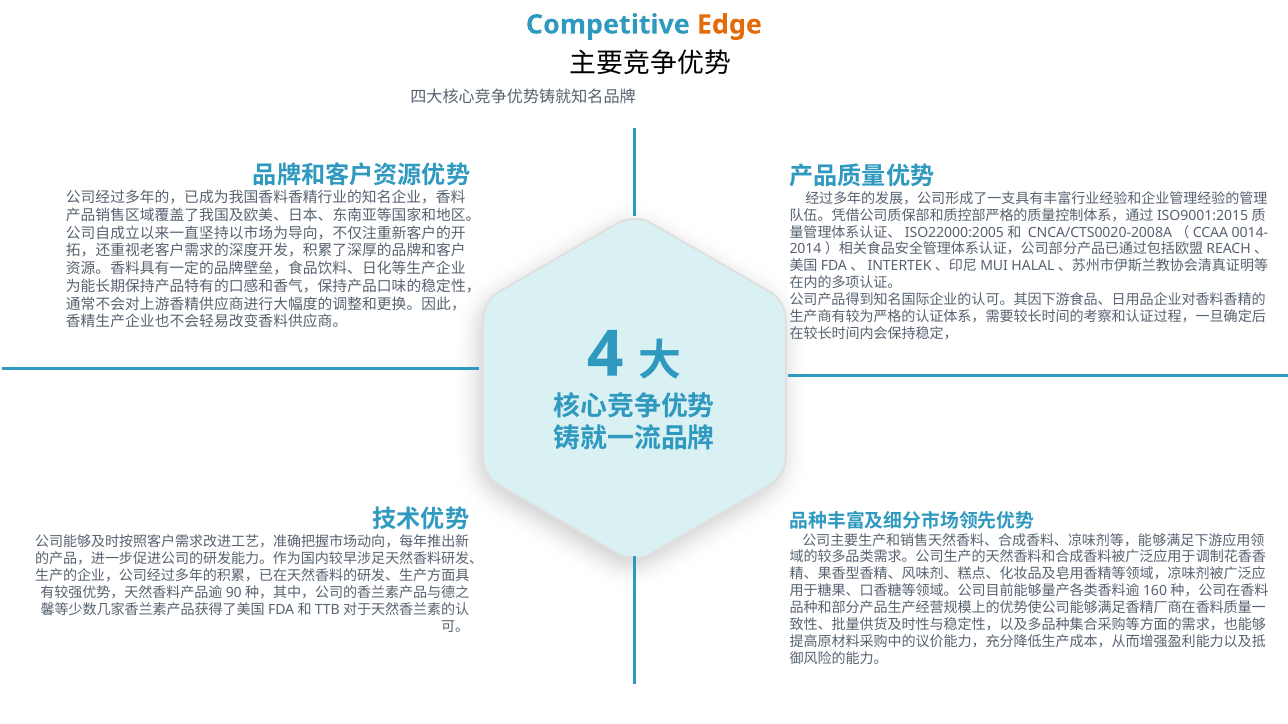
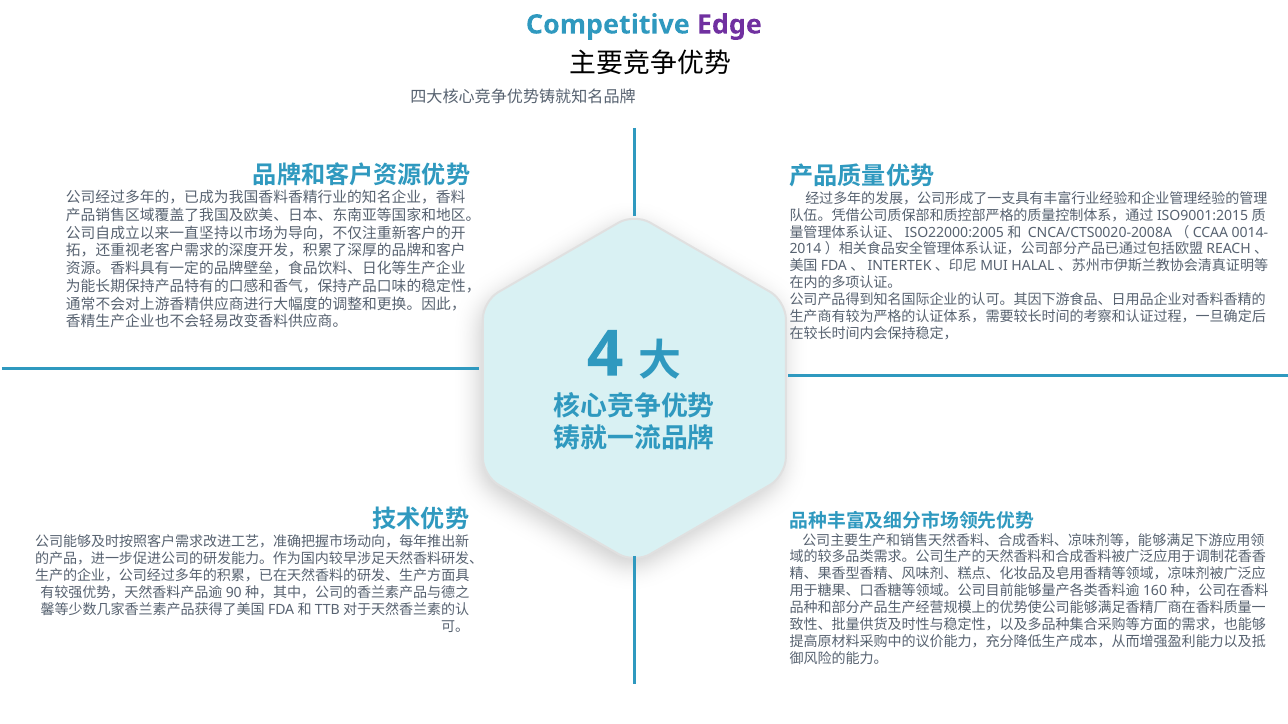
Edge colour: orange -> purple
